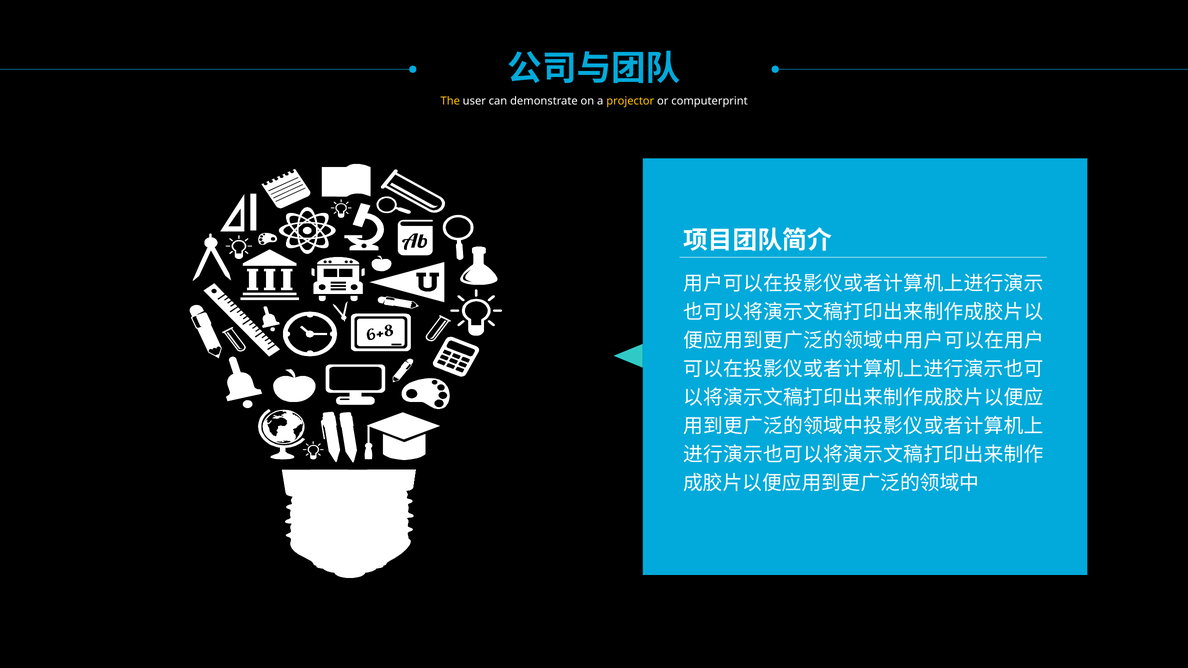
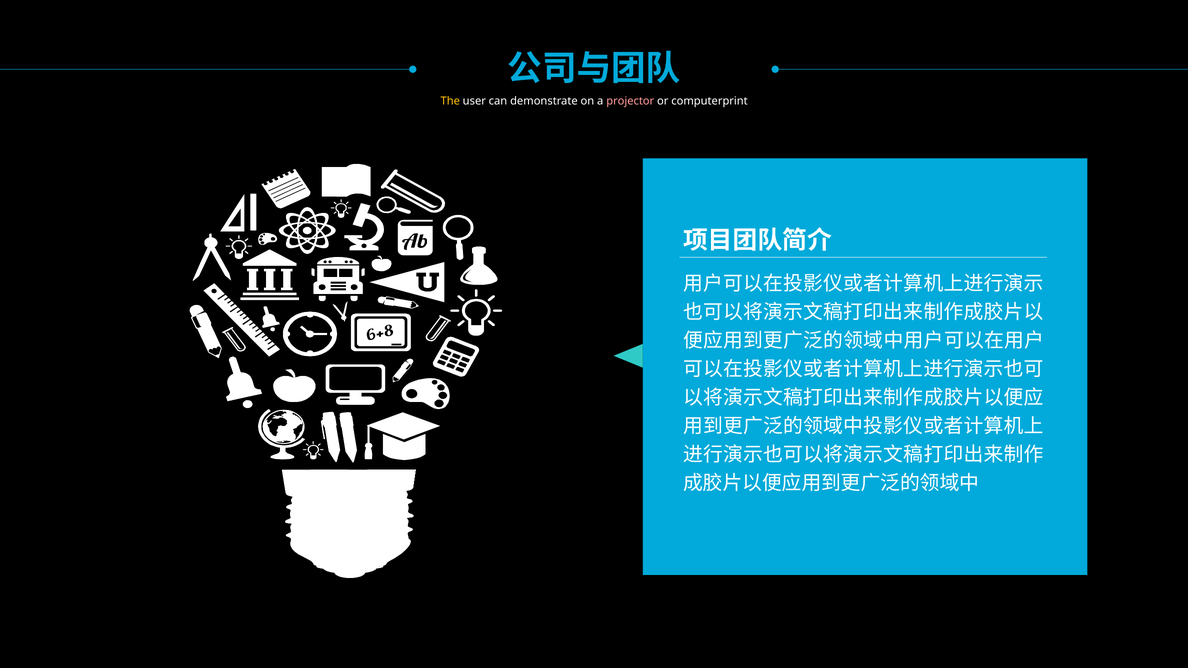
projector colour: yellow -> pink
